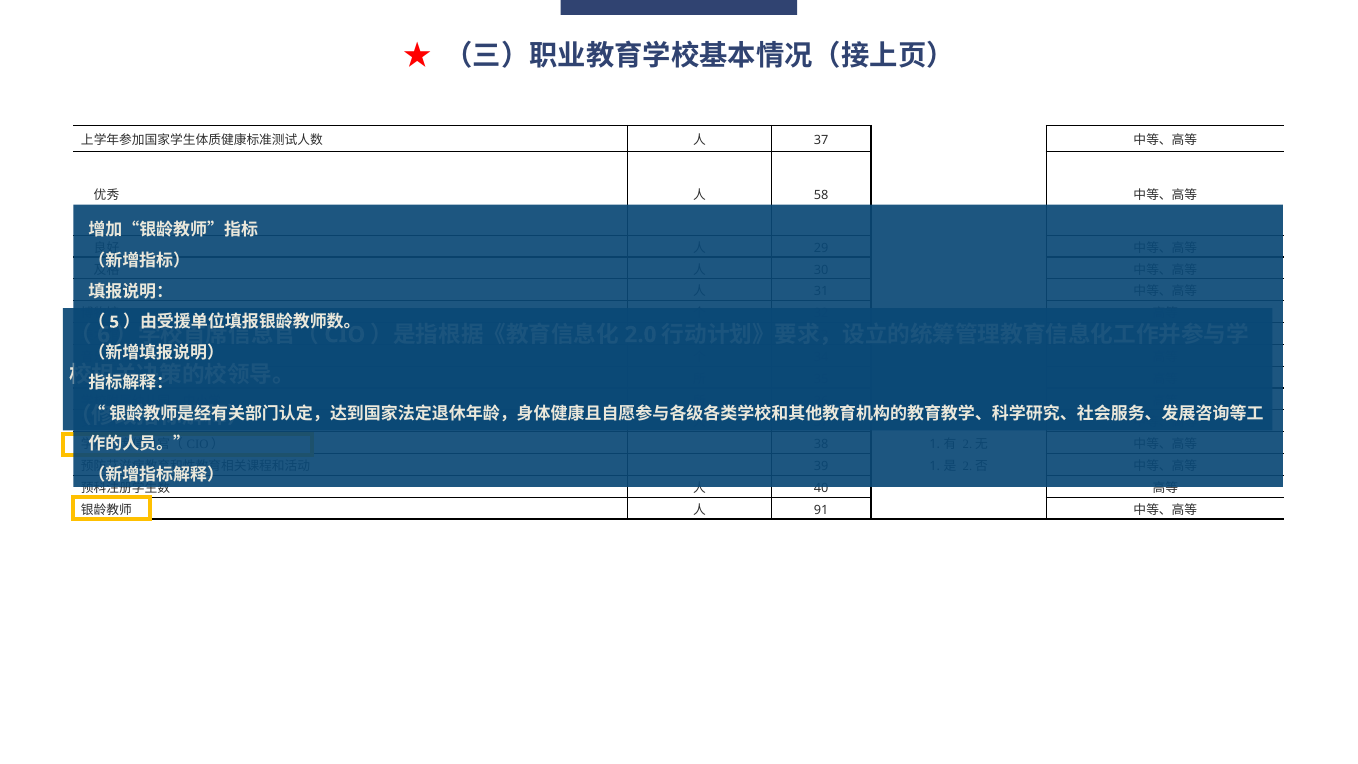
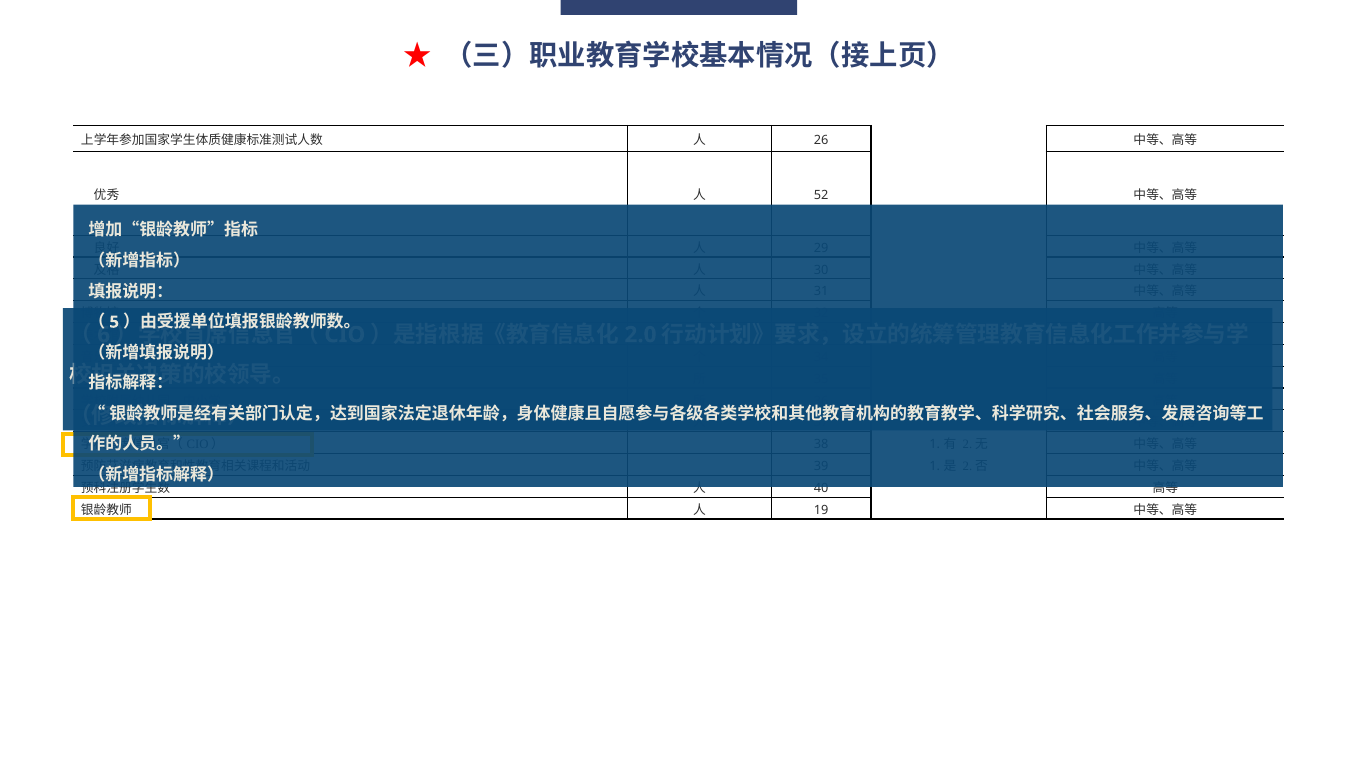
37 at (821, 140): 37 -> 26
58: 58 -> 52
91: 91 -> 19
